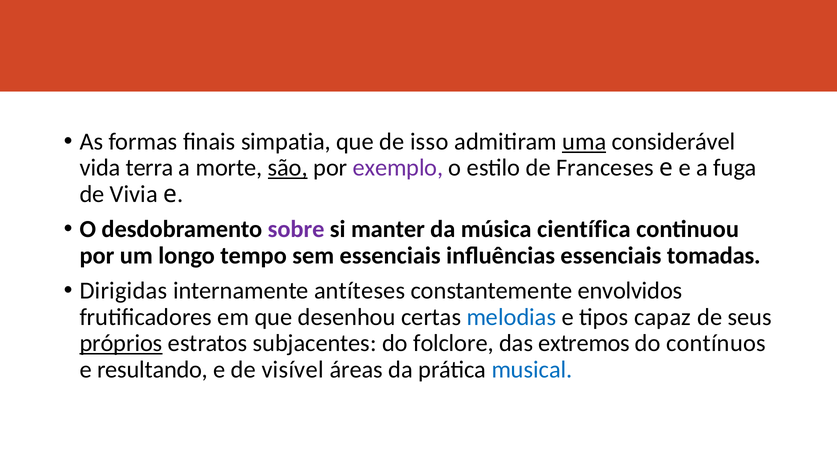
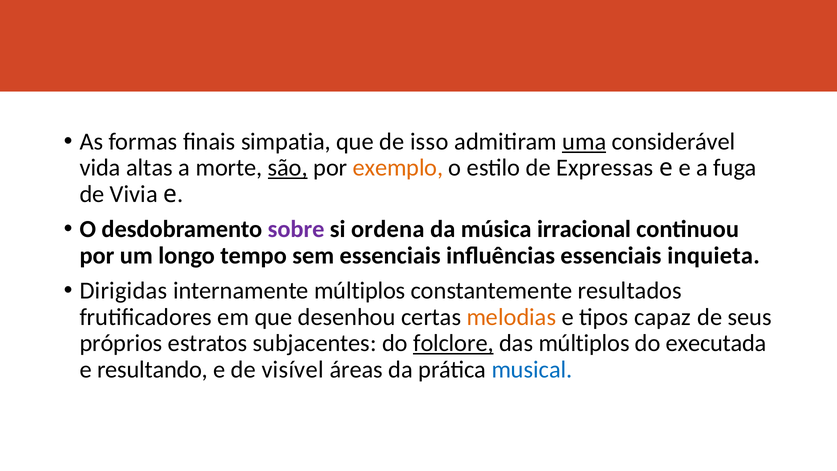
terra: terra -> altas
exemplo colour: purple -> orange
Franceses: Franceses -> Expressas
manter: manter -> ordena
científica: científica -> irracional
tomadas: tomadas -> inquieta
internamente antíteses: antíteses -> múltiplos
envolvidos: envolvidos -> resultados
melodias colour: blue -> orange
próprios underline: present -> none
folclore underline: none -> present
das extremos: extremos -> múltiplos
contínuos: contínuos -> executada
